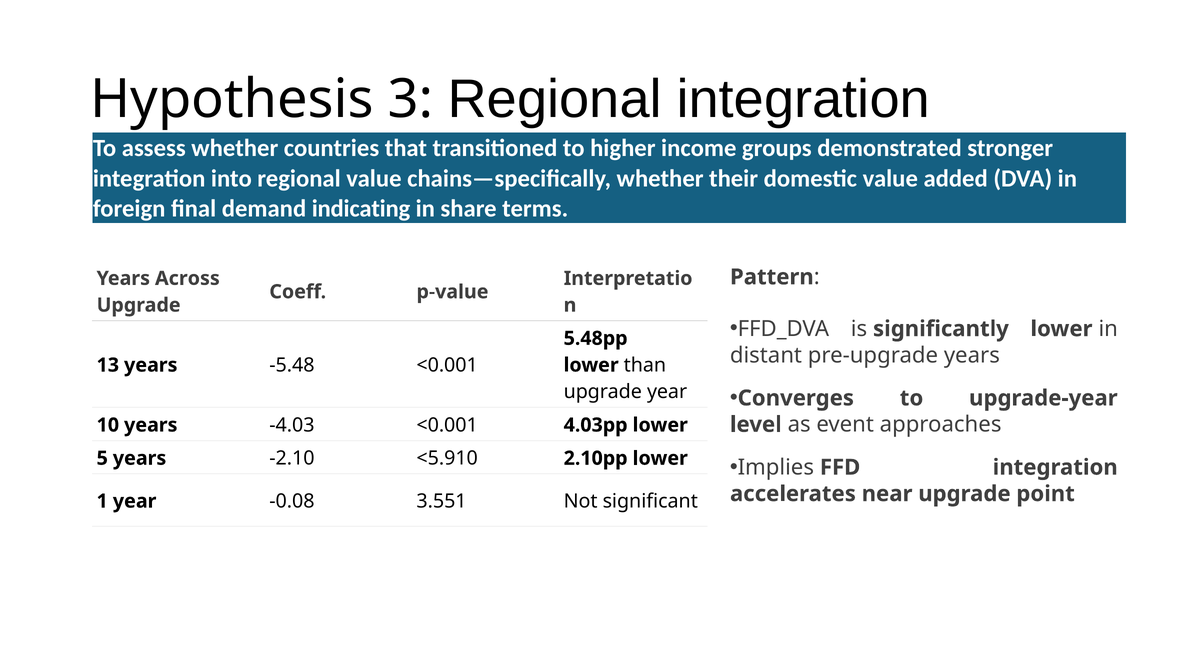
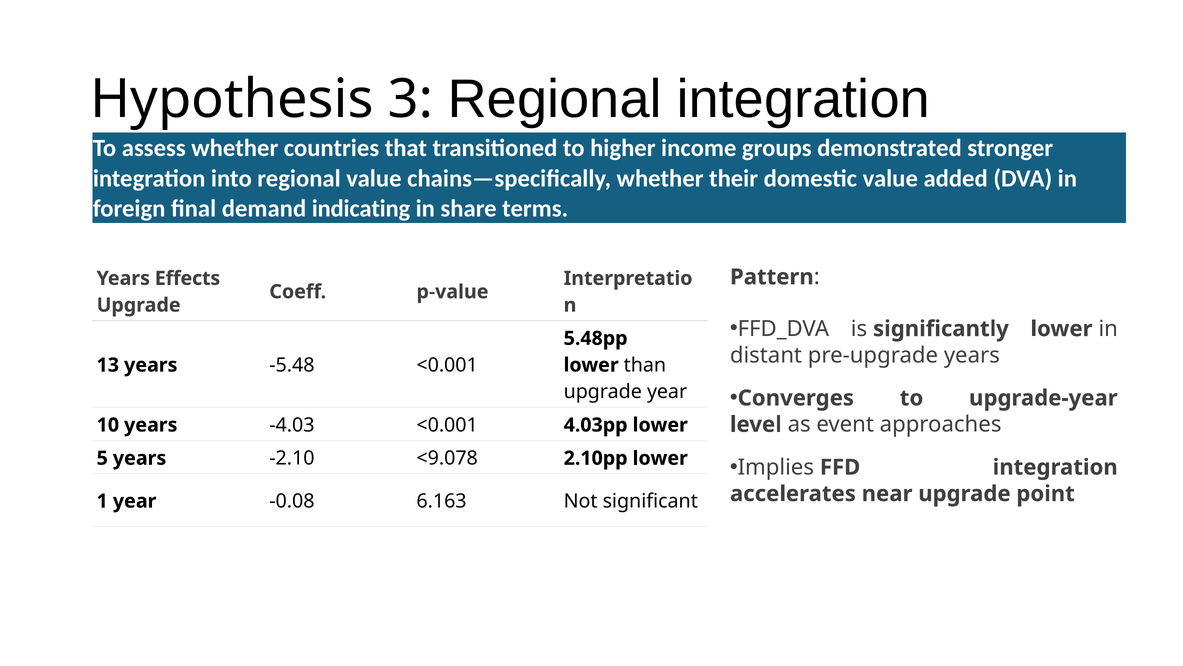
Across: Across -> Effects
<5.910: <5.910 -> <9.078
3.551: 3.551 -> 6.163
